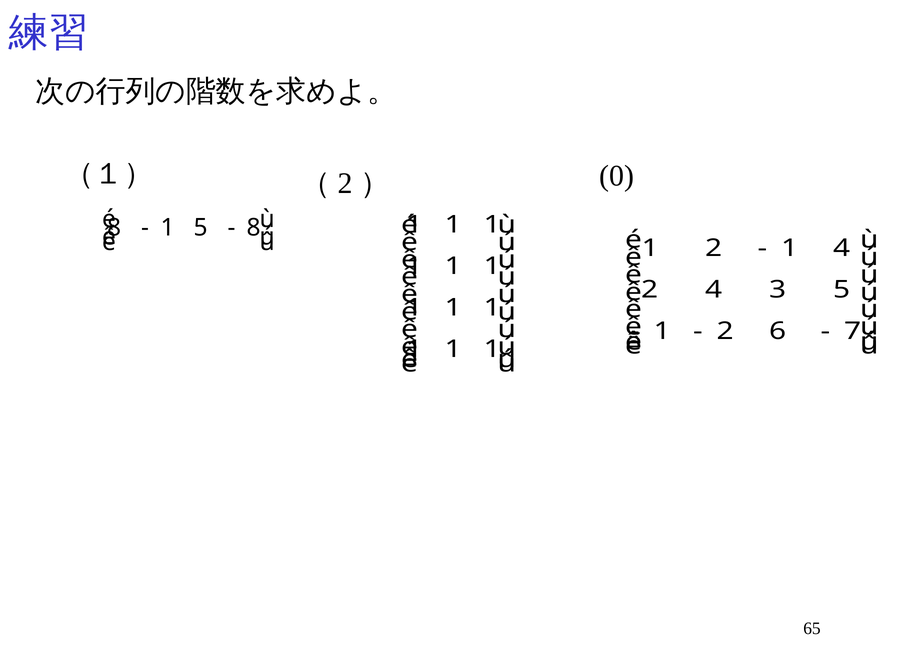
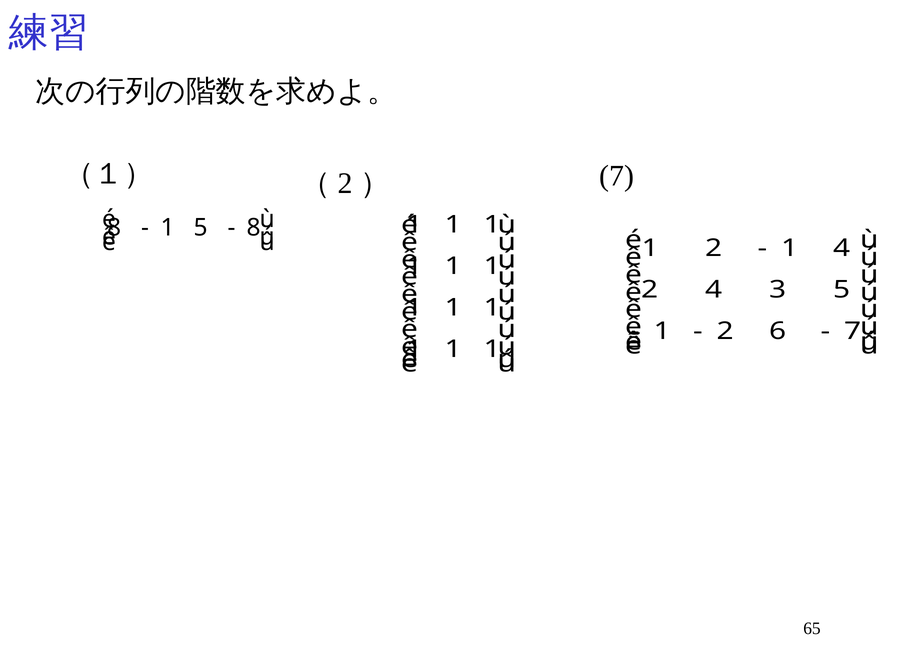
（2） 0: 0 -> 7
